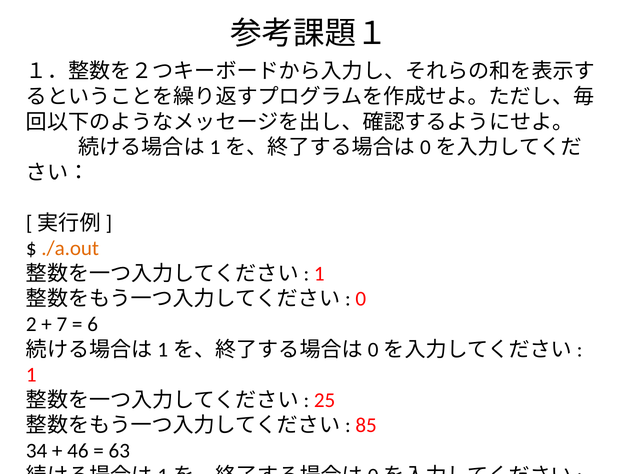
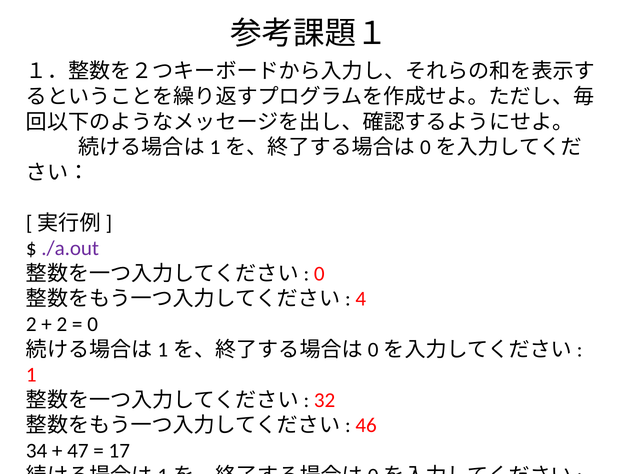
./a.out colour: orange -> purple
1 at (319, 274): 1 -> 0
0 at (361, 299): 0 -> 4
7 at (62, 324): 7 -> 2
6 at (93, 324): 6 -> 0
25: 25 -> 32
85: 85 -> 46
46: 46 -> 47
63: 63 -> 17
